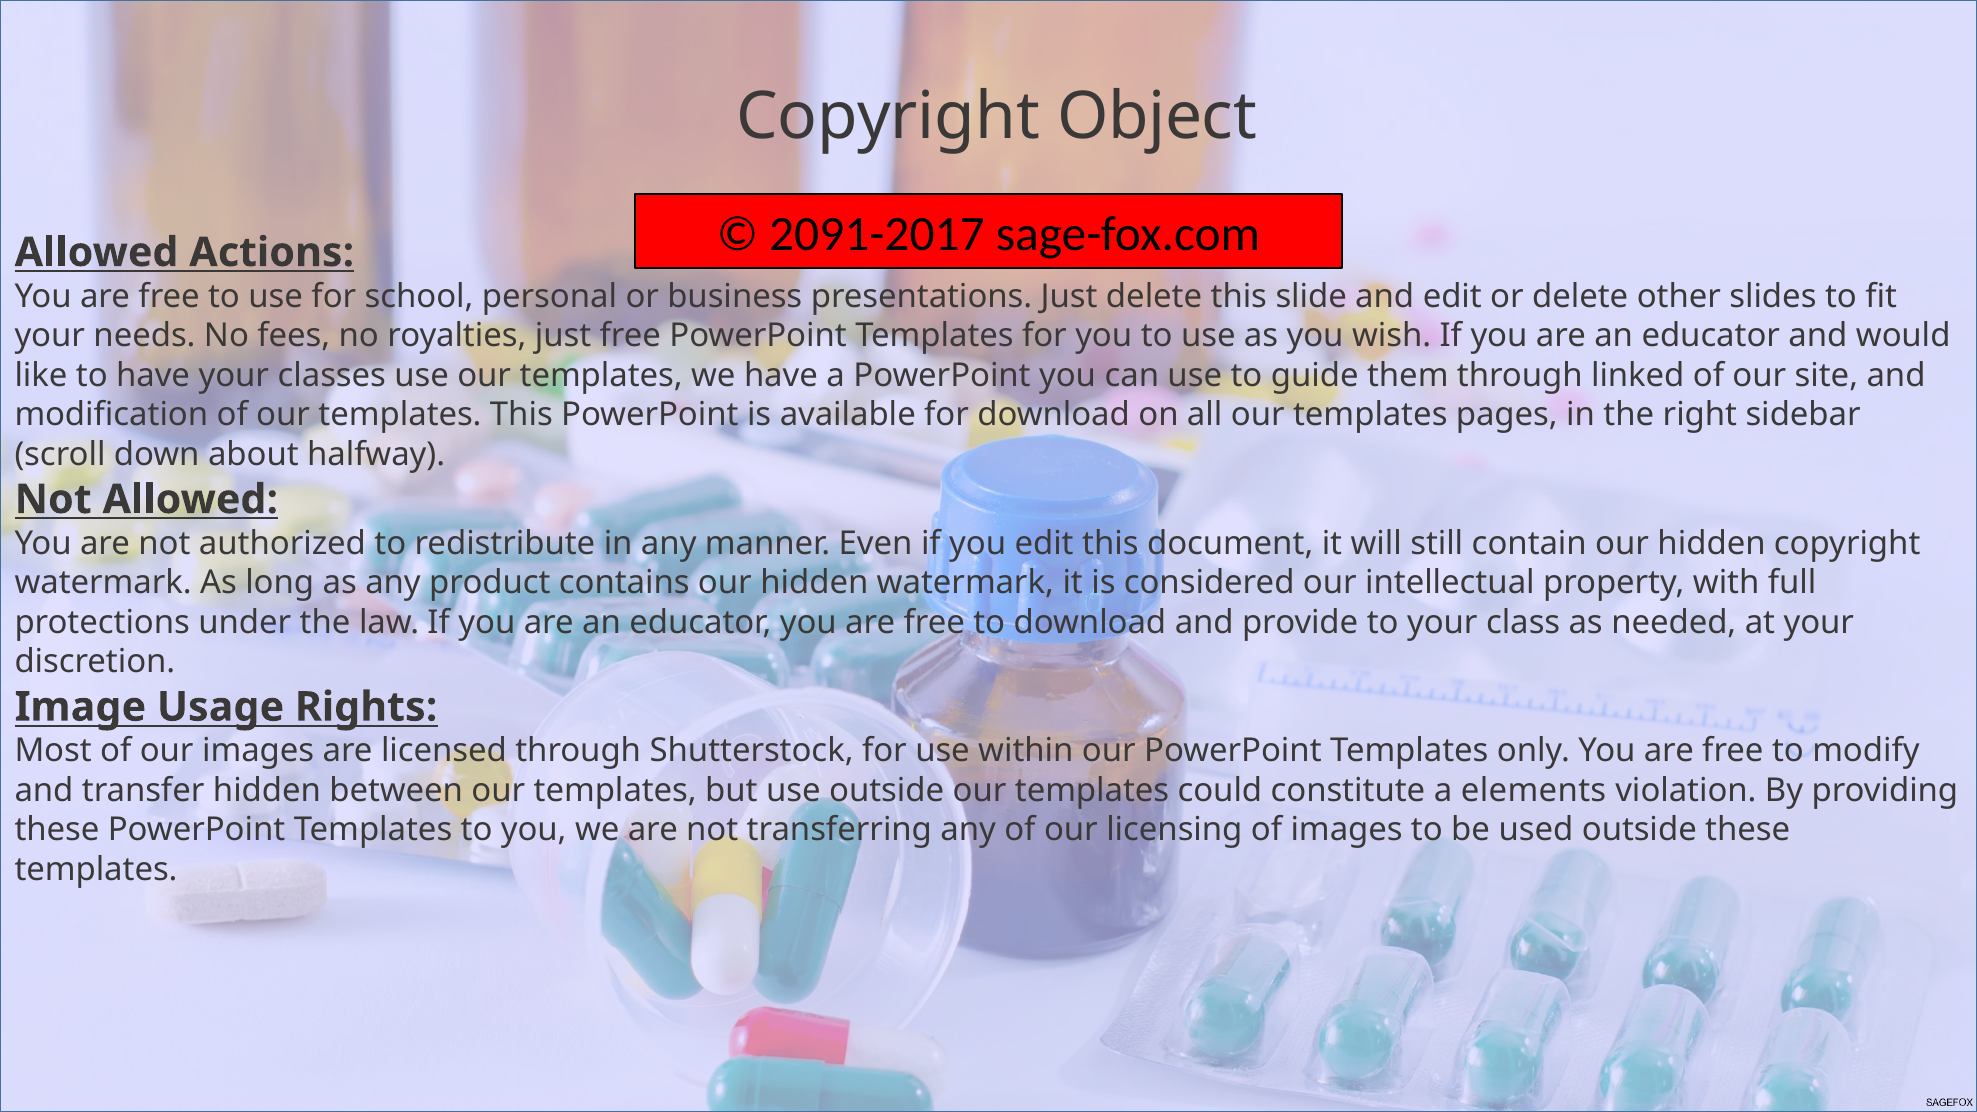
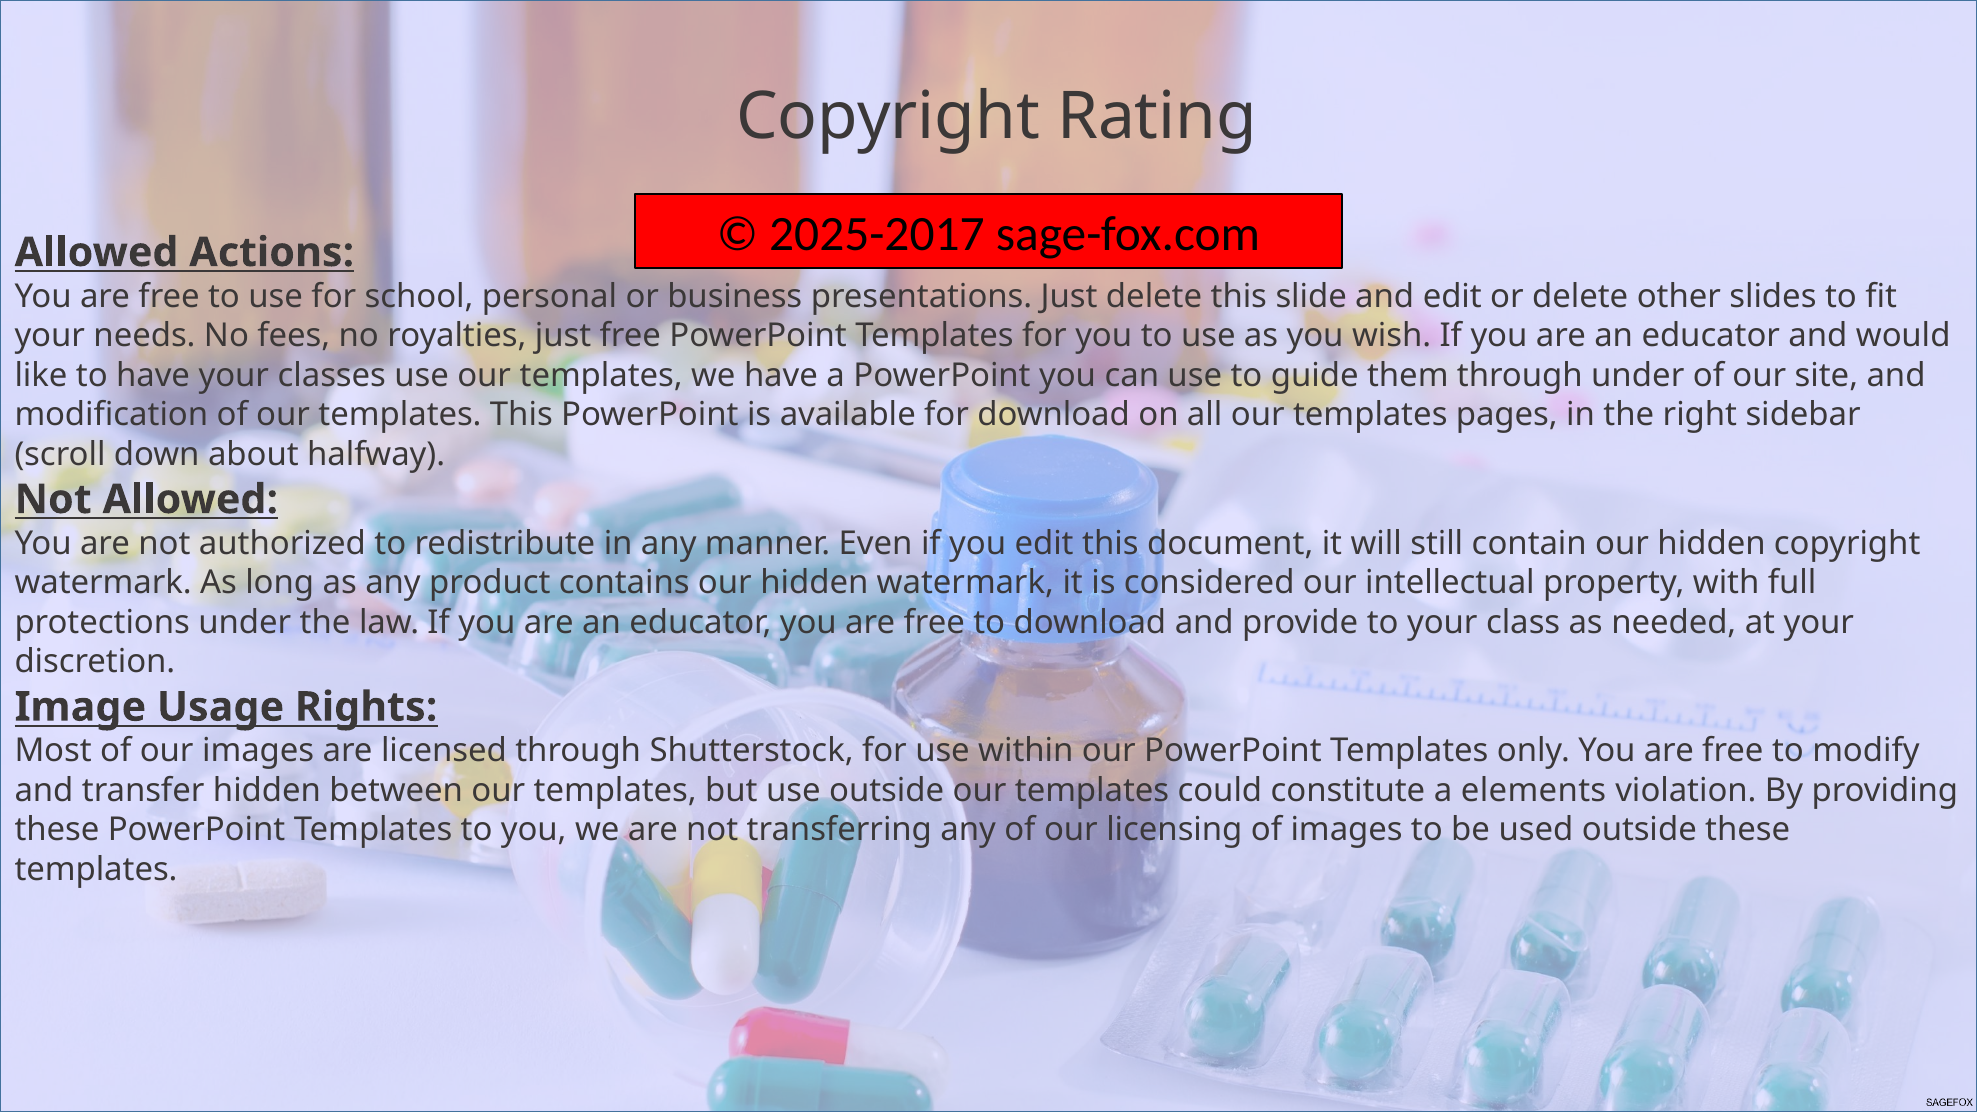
Object: Object -> Rating
2091-2017: 2091-2017 -> 2025-2017
through linked: linked -> under
